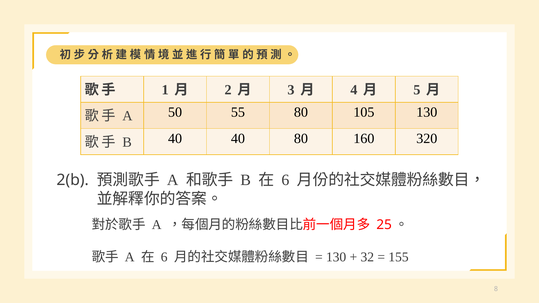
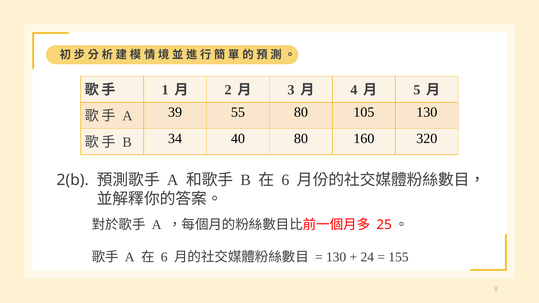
50: 50 -> 39
B 40: 40 -> 34
32: 32 -> 24
